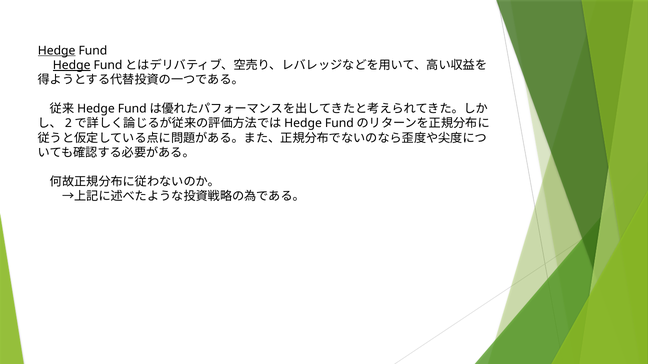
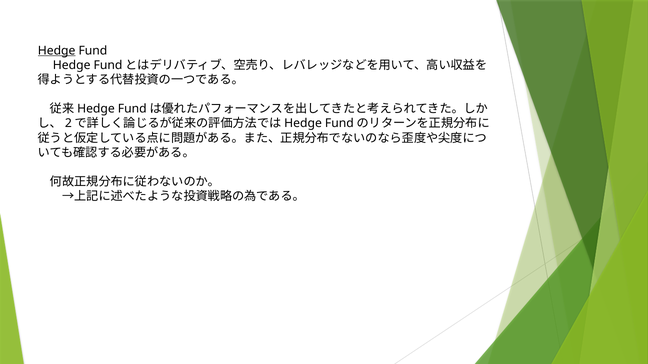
Hedge at (72, 65) underline: present -> none
